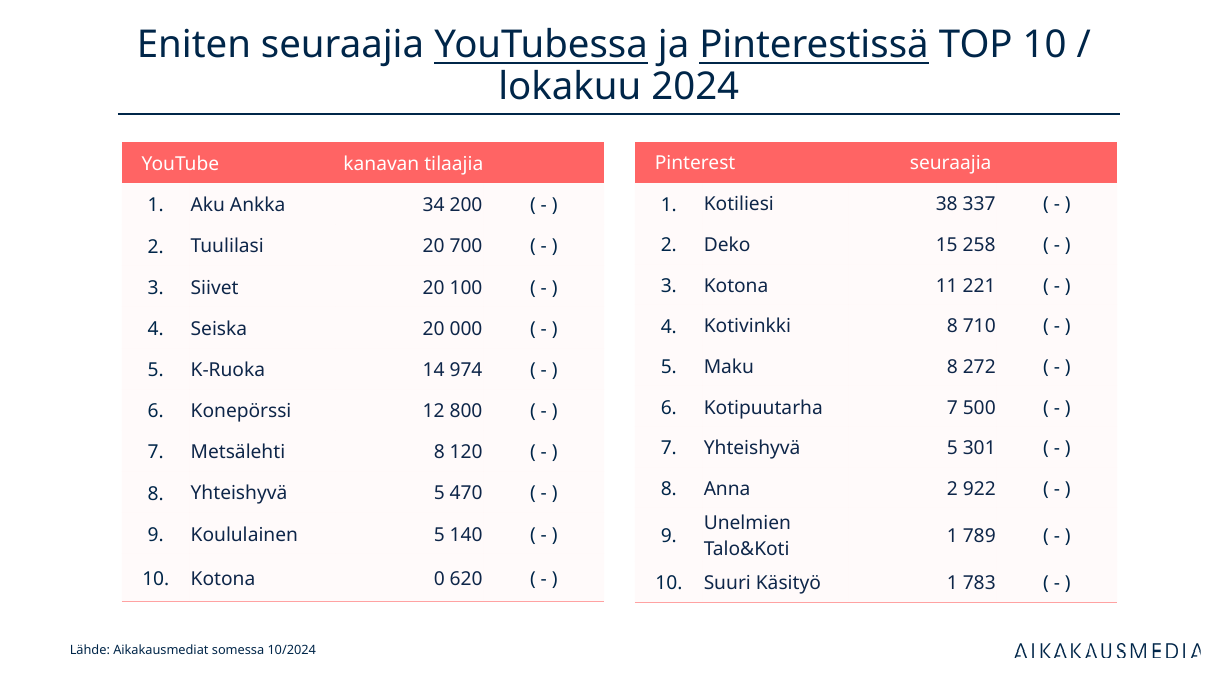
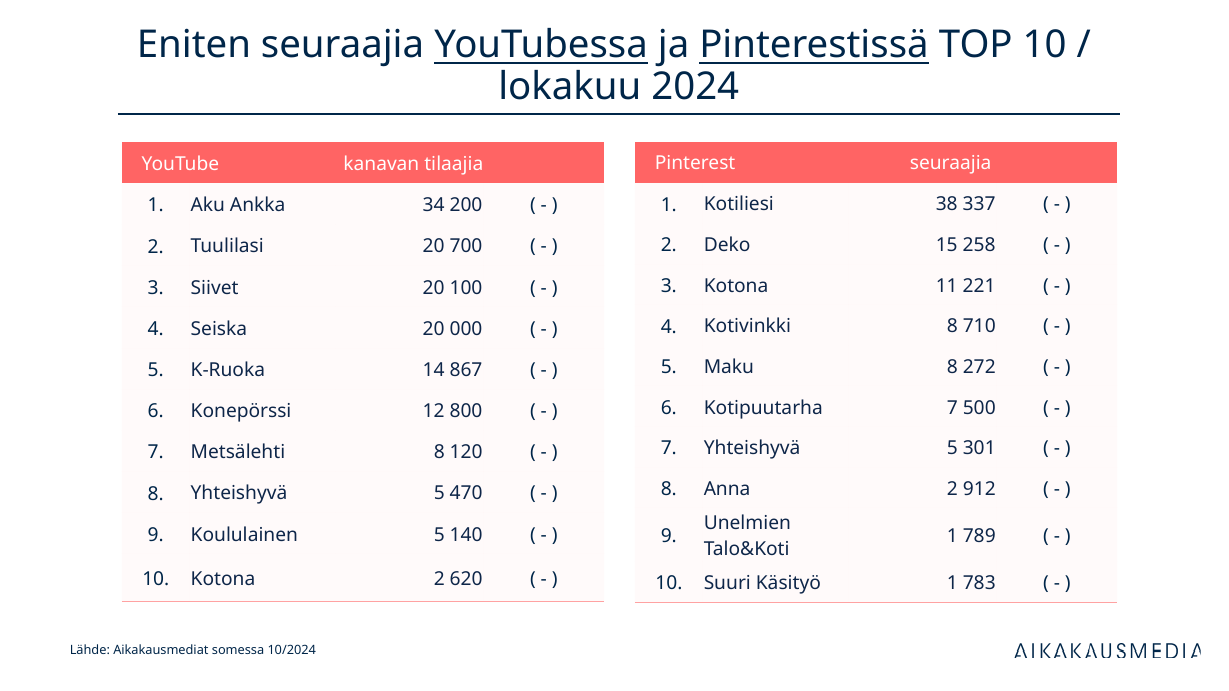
974: 974 -> 867
922: 922 -> 912
Kotona 0: 0 -> 2
